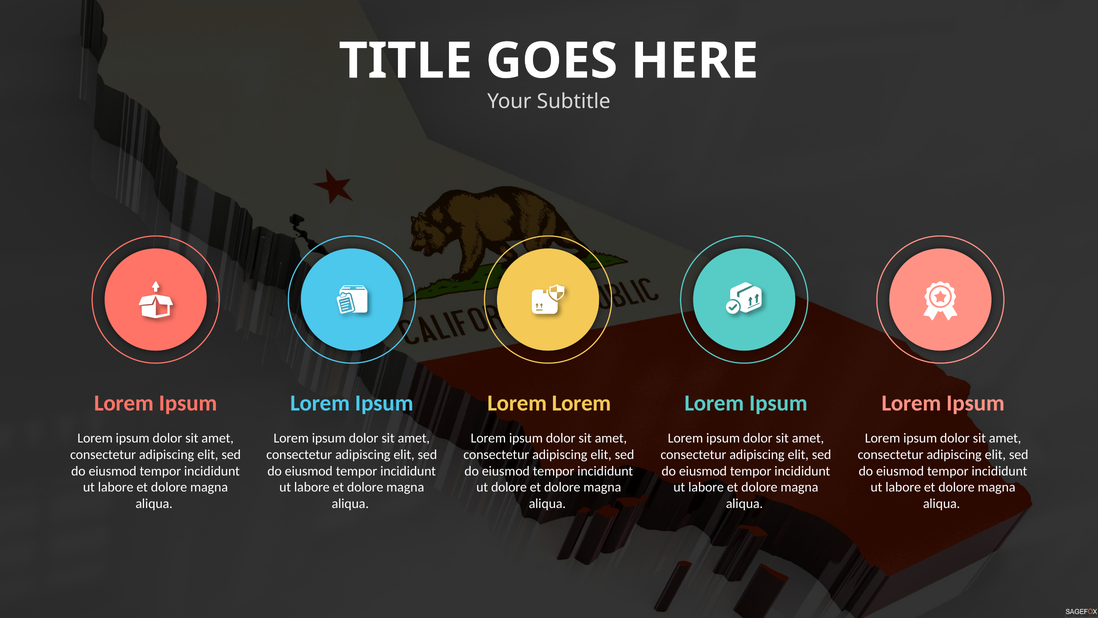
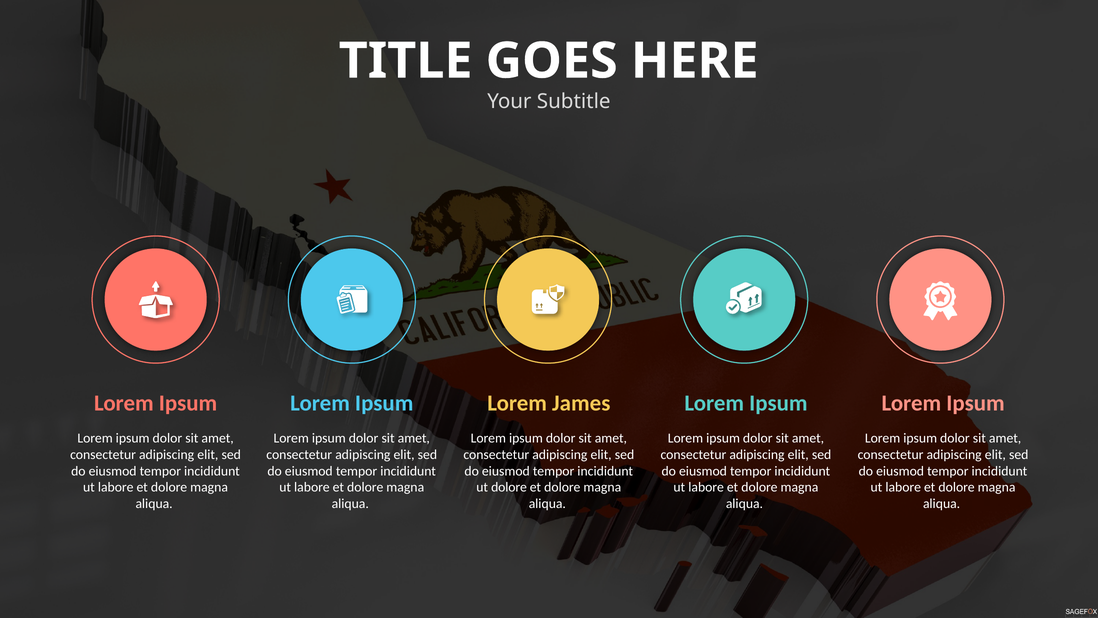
Lorem at (581, 403): Lorem -> James
